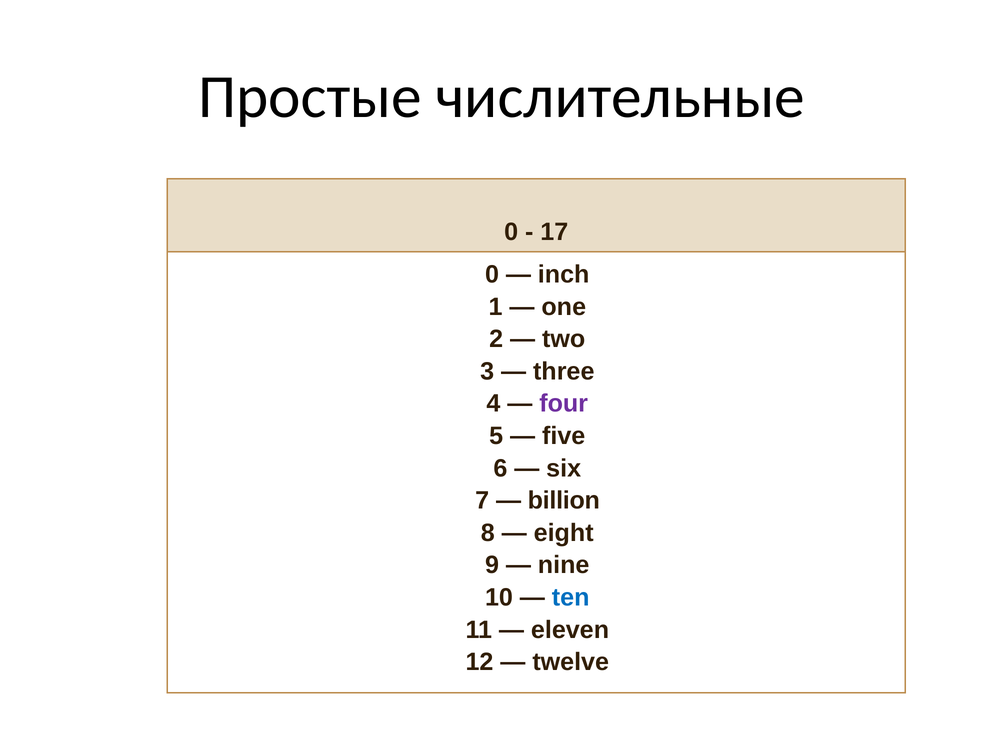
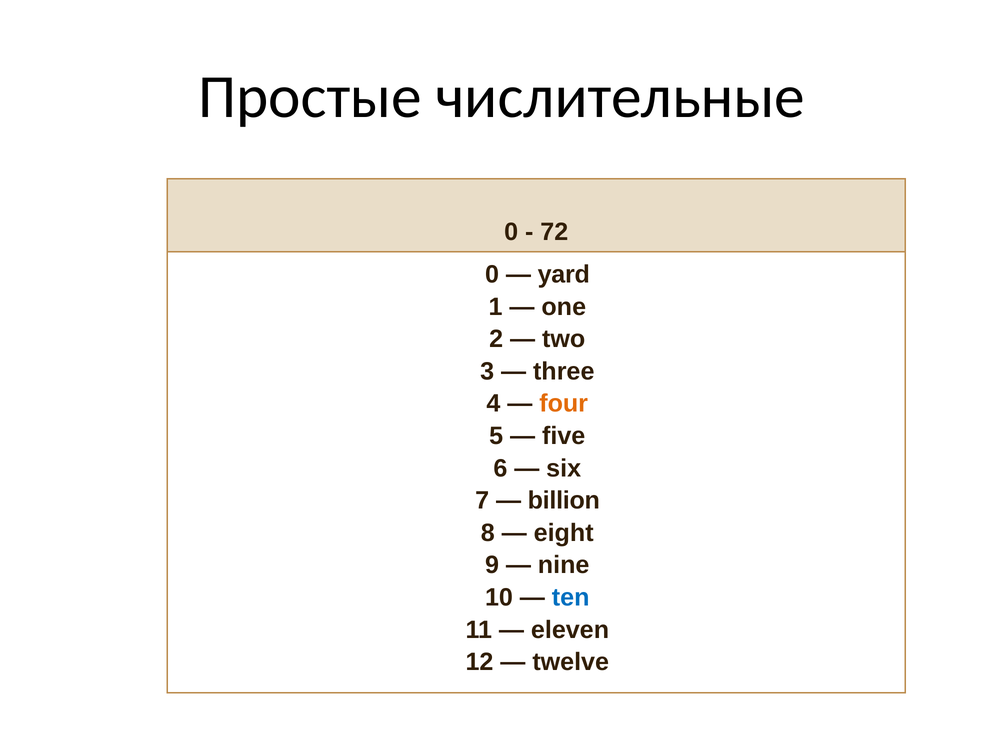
17: 17 -> 72
inch: inch -> yard
four colour: purple -> orange
